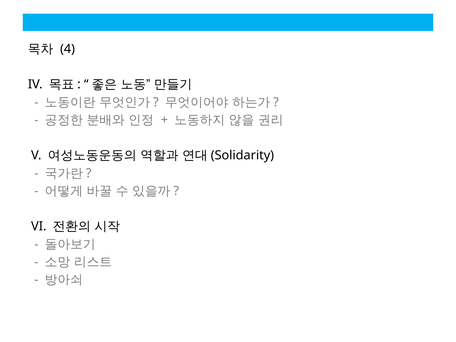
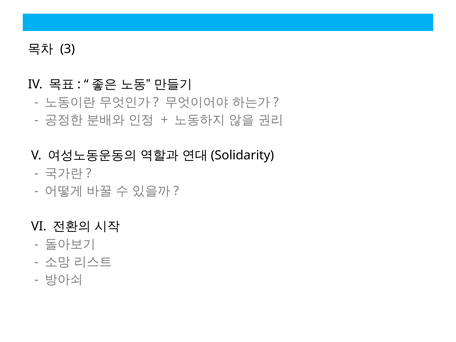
4: 4 -> 3
